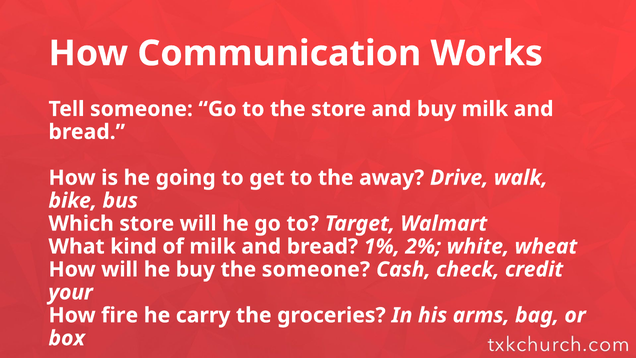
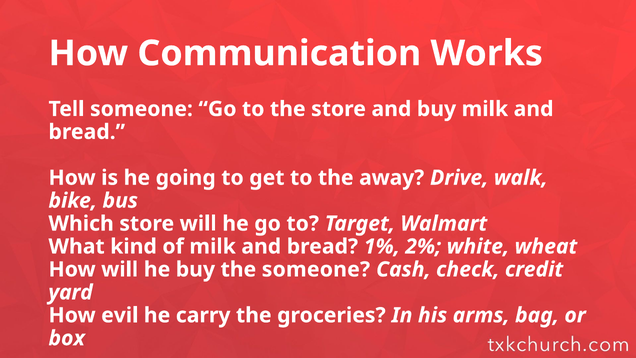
your: your -> yard
fire: fire -> evil
